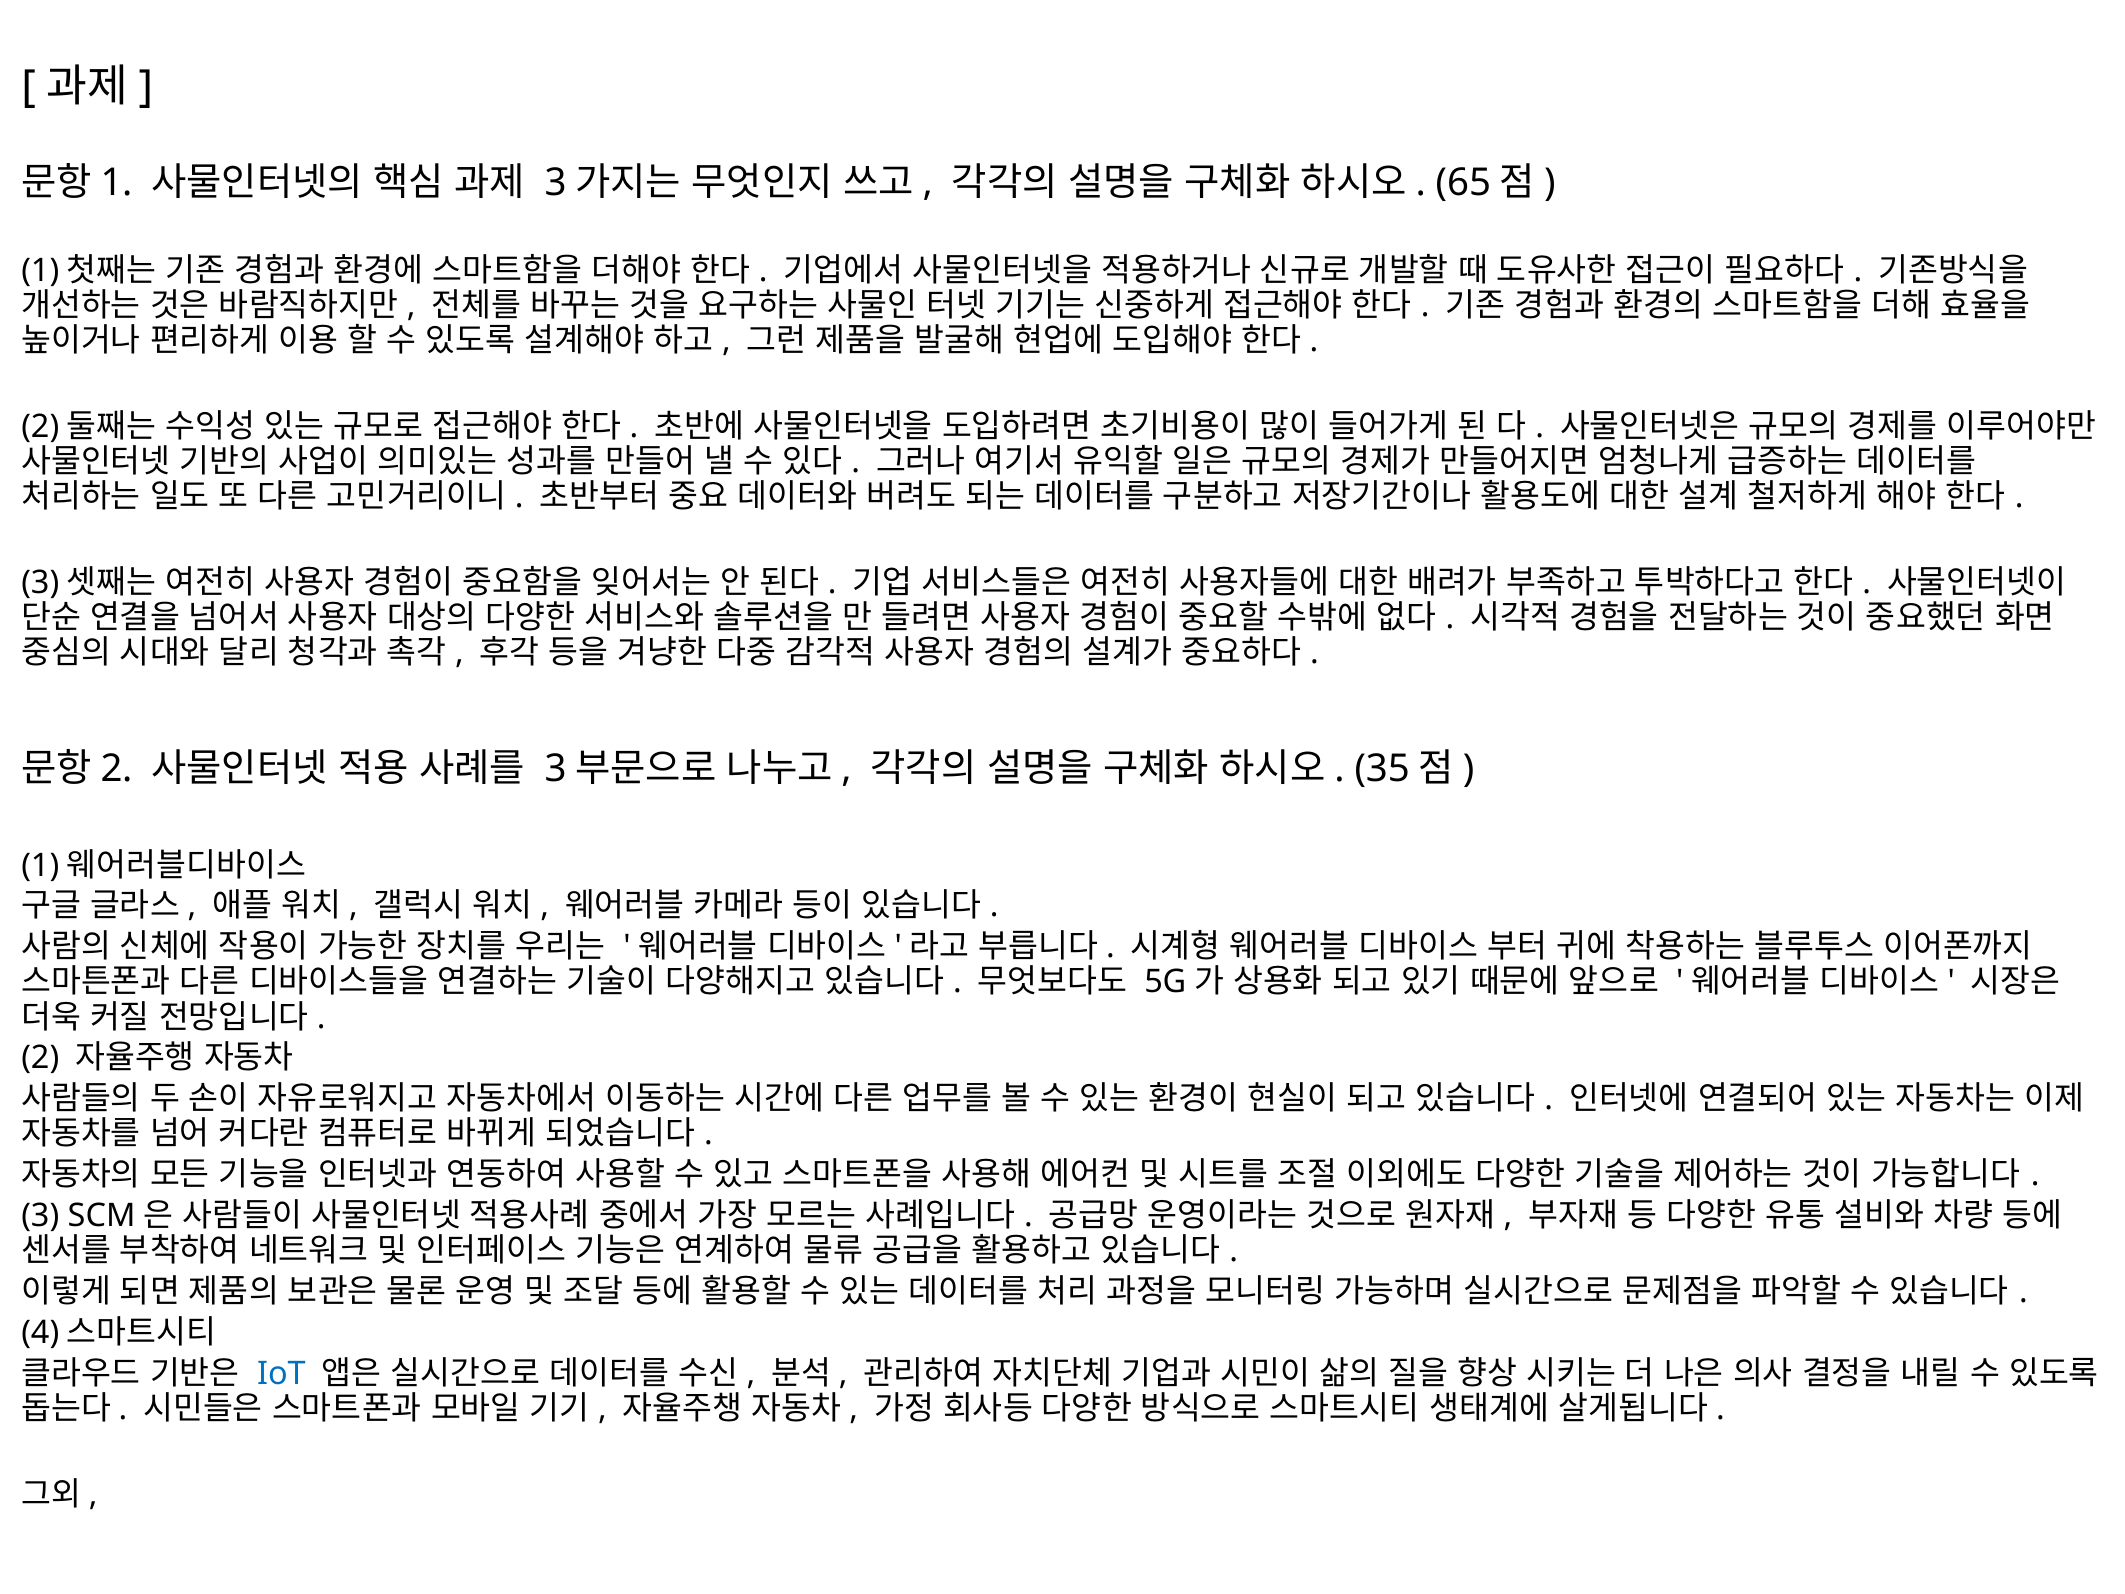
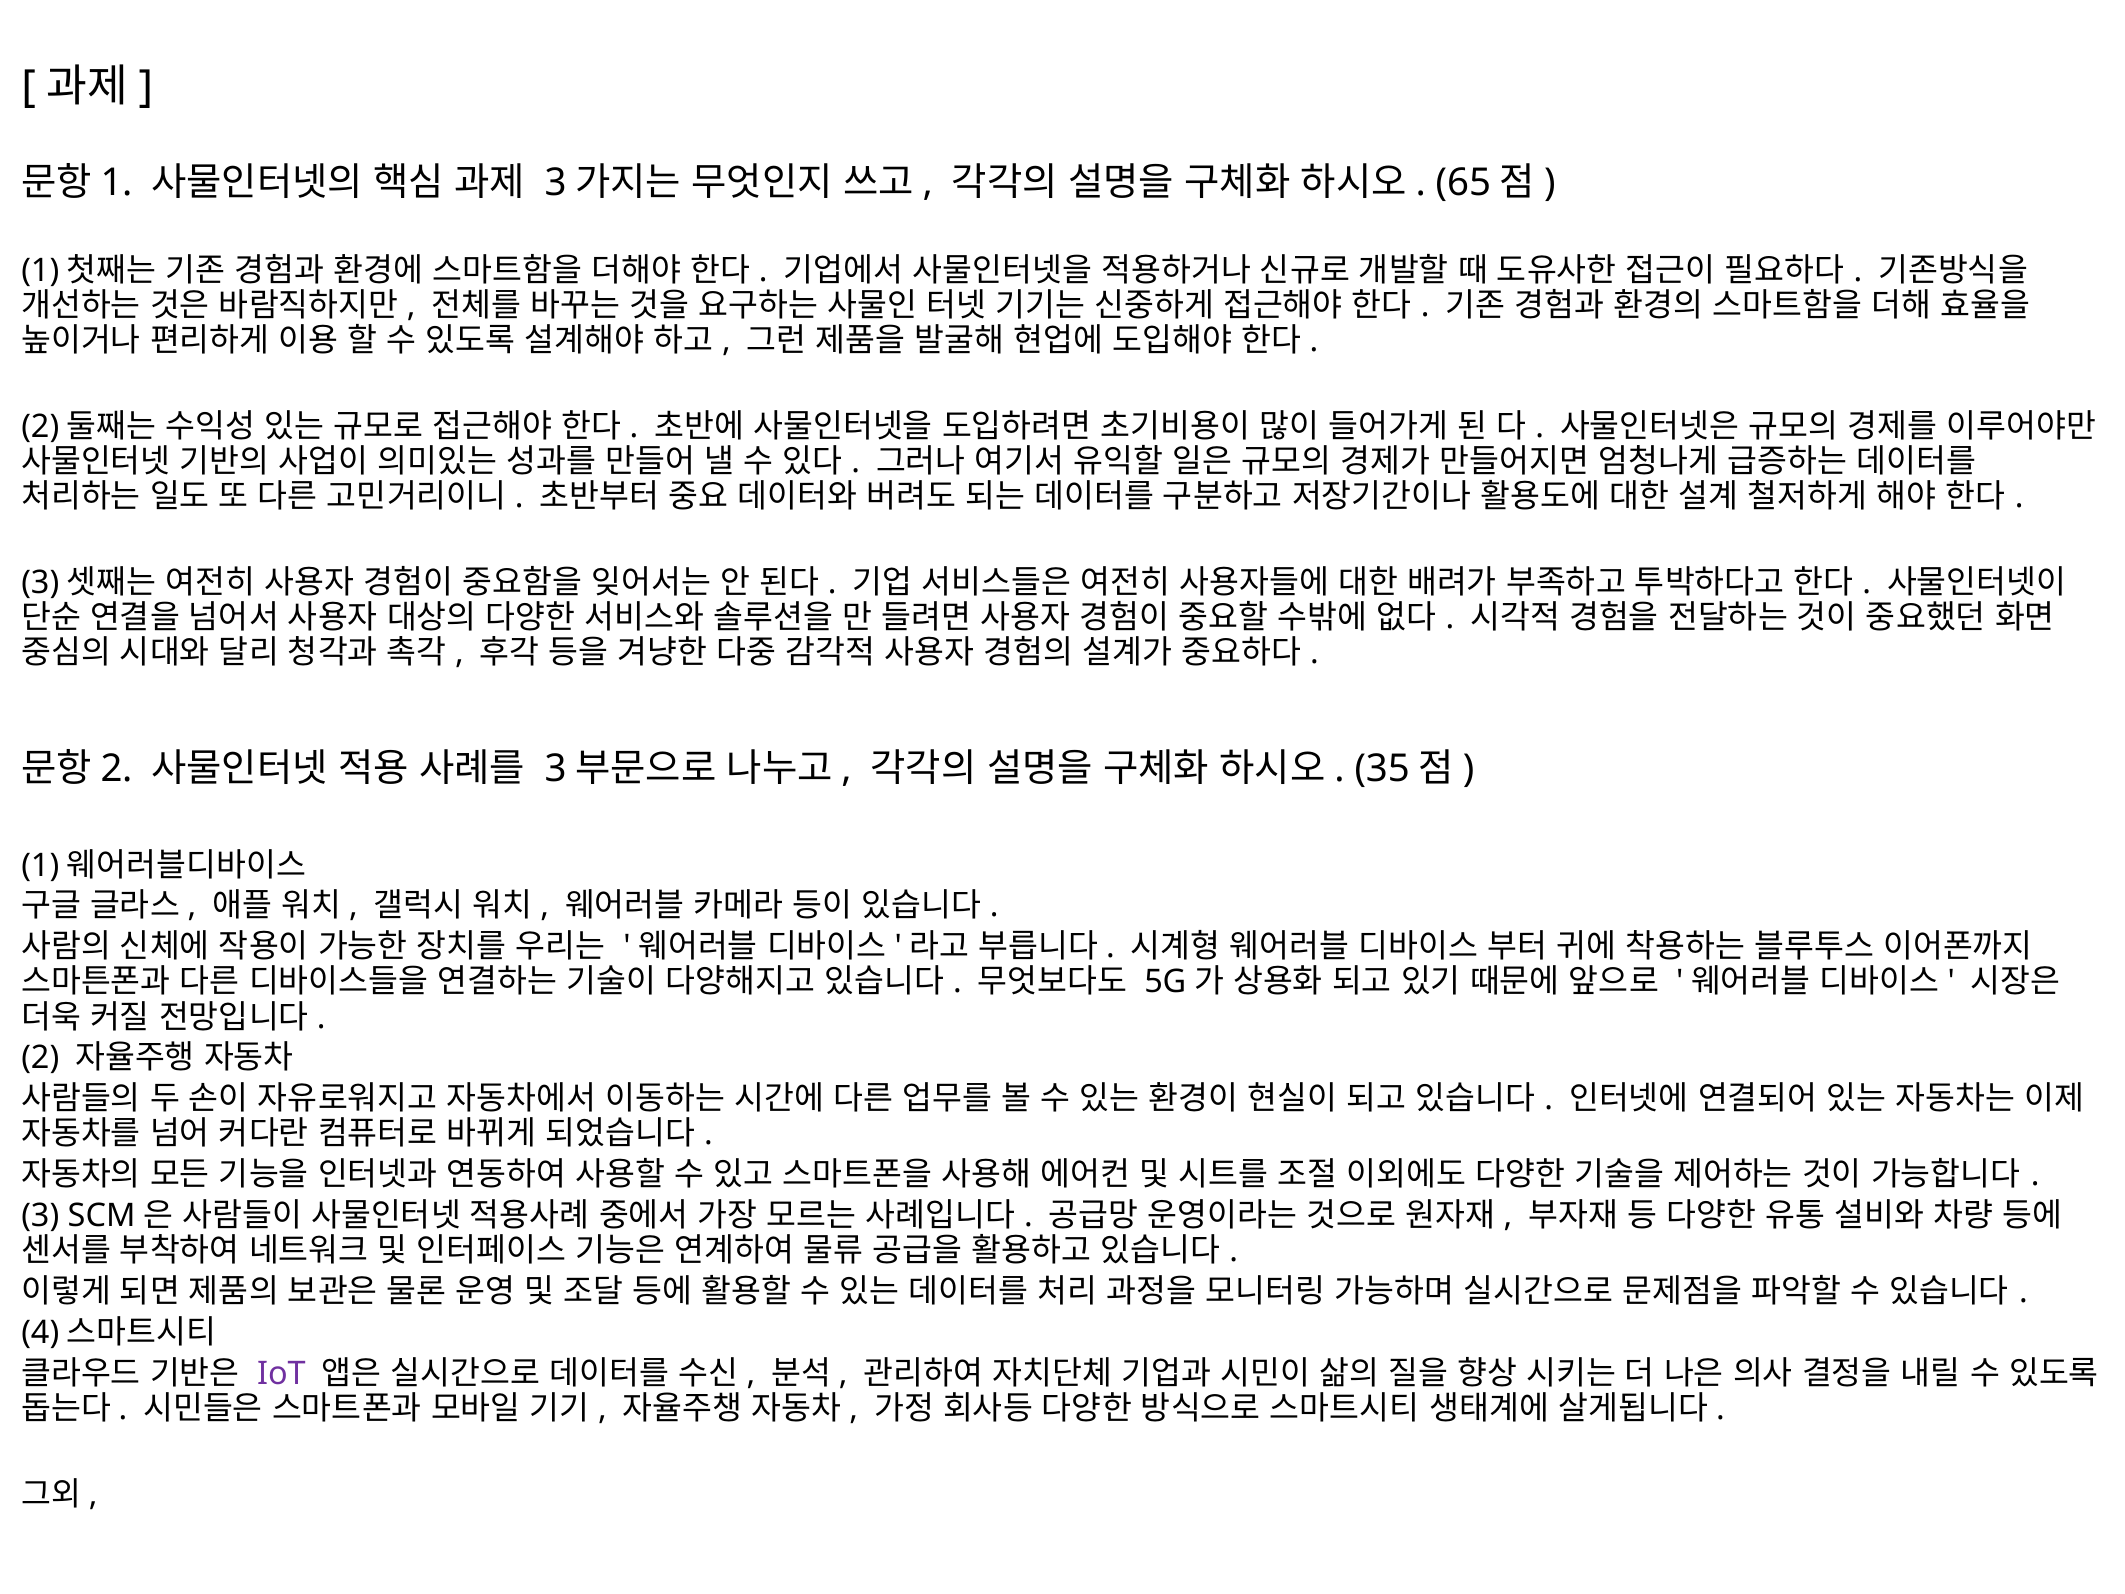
IoT colour: blue -> purple
